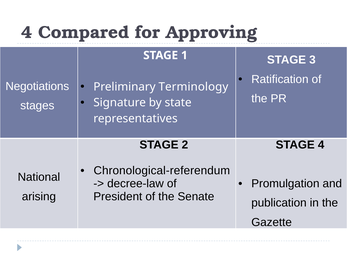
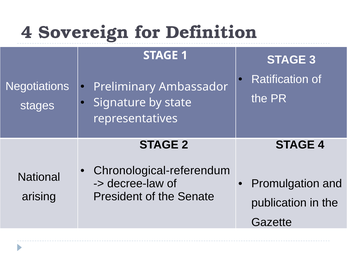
Compared: Compared -> Sovereign
Approving: Approving -> Definition
Terminology: Terminology -> Ambassador
